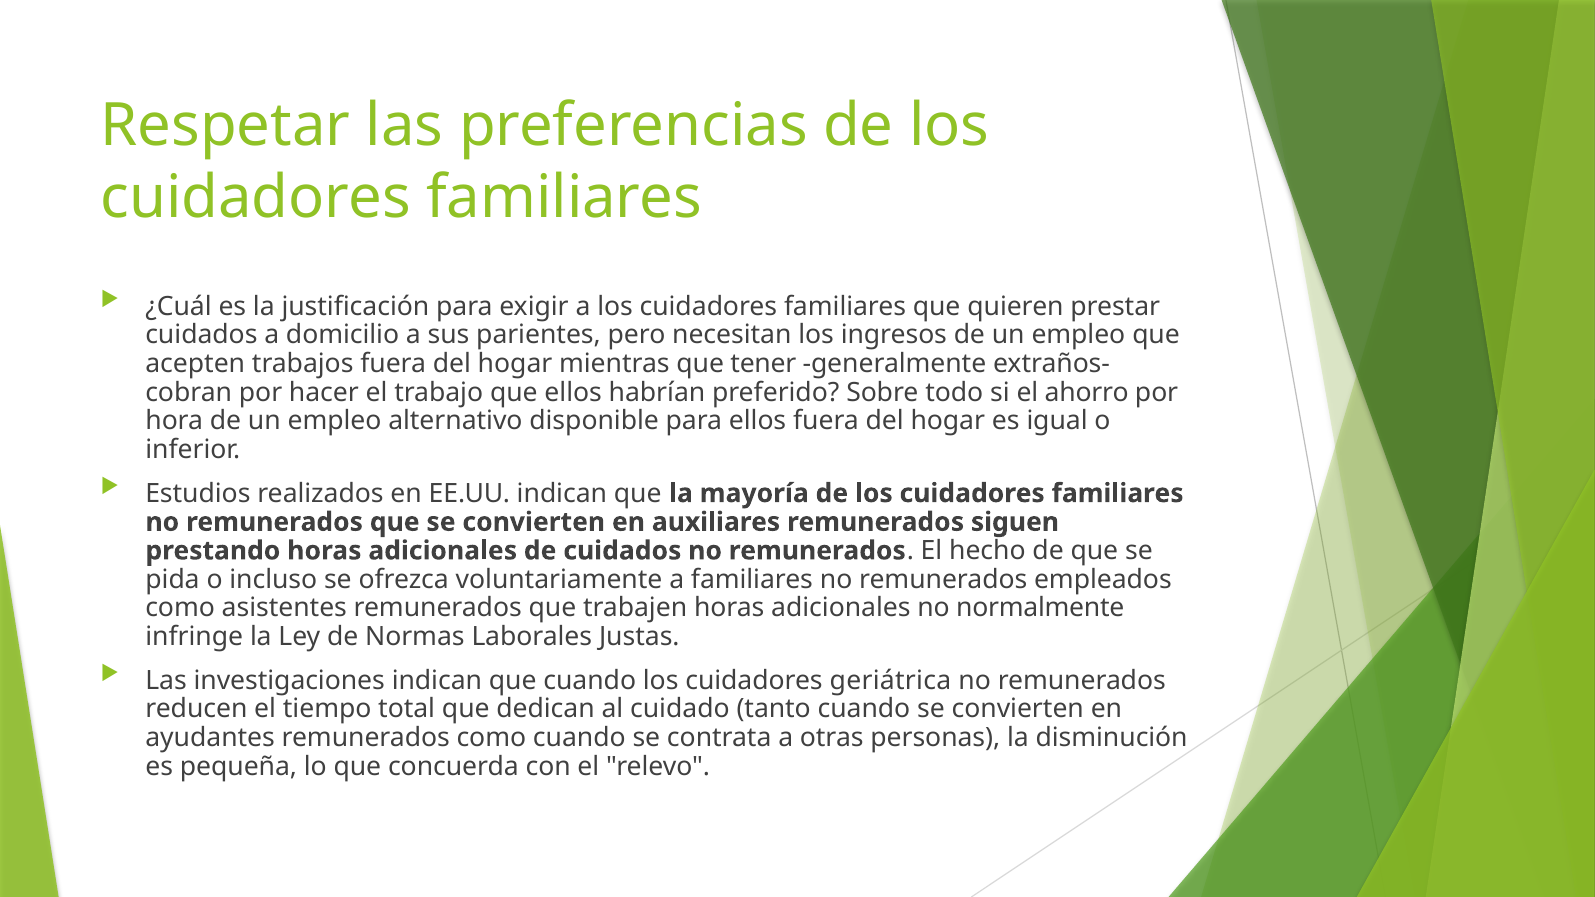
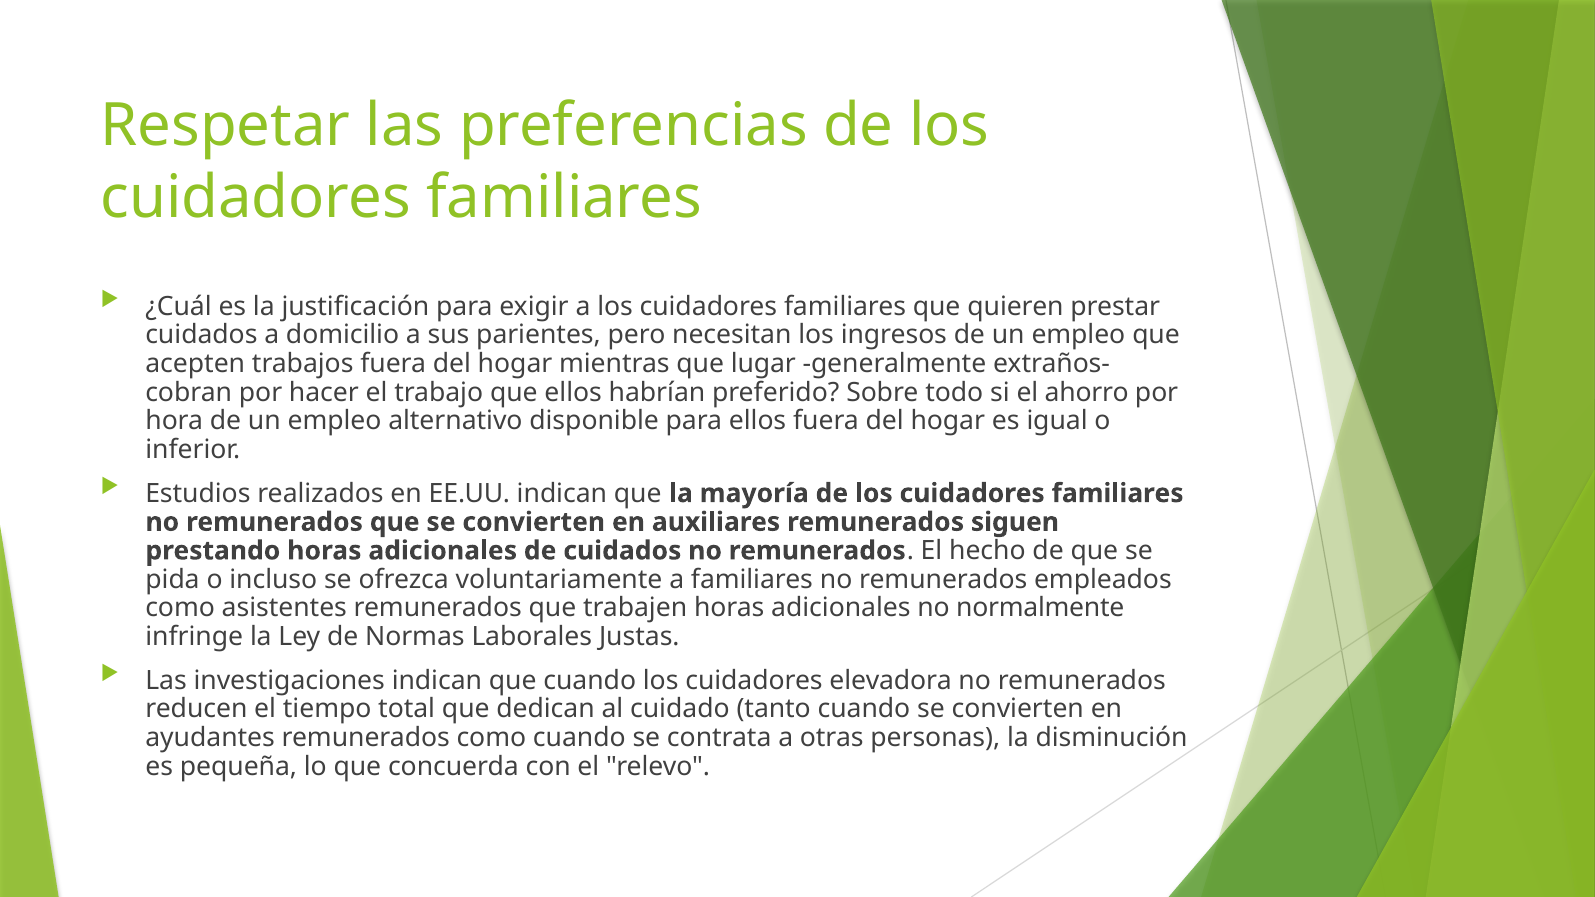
tener: tener -> lugar
geriátrica: geriátrica -> elevadora
